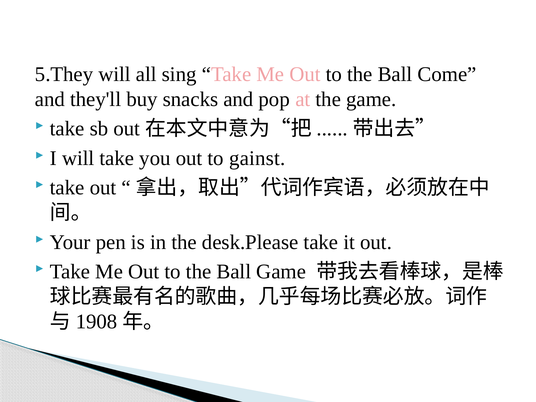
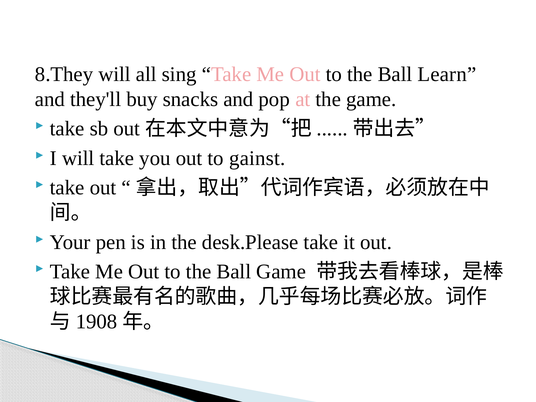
5.They: 5.They -> 8.They
Come: Come -> Learn
